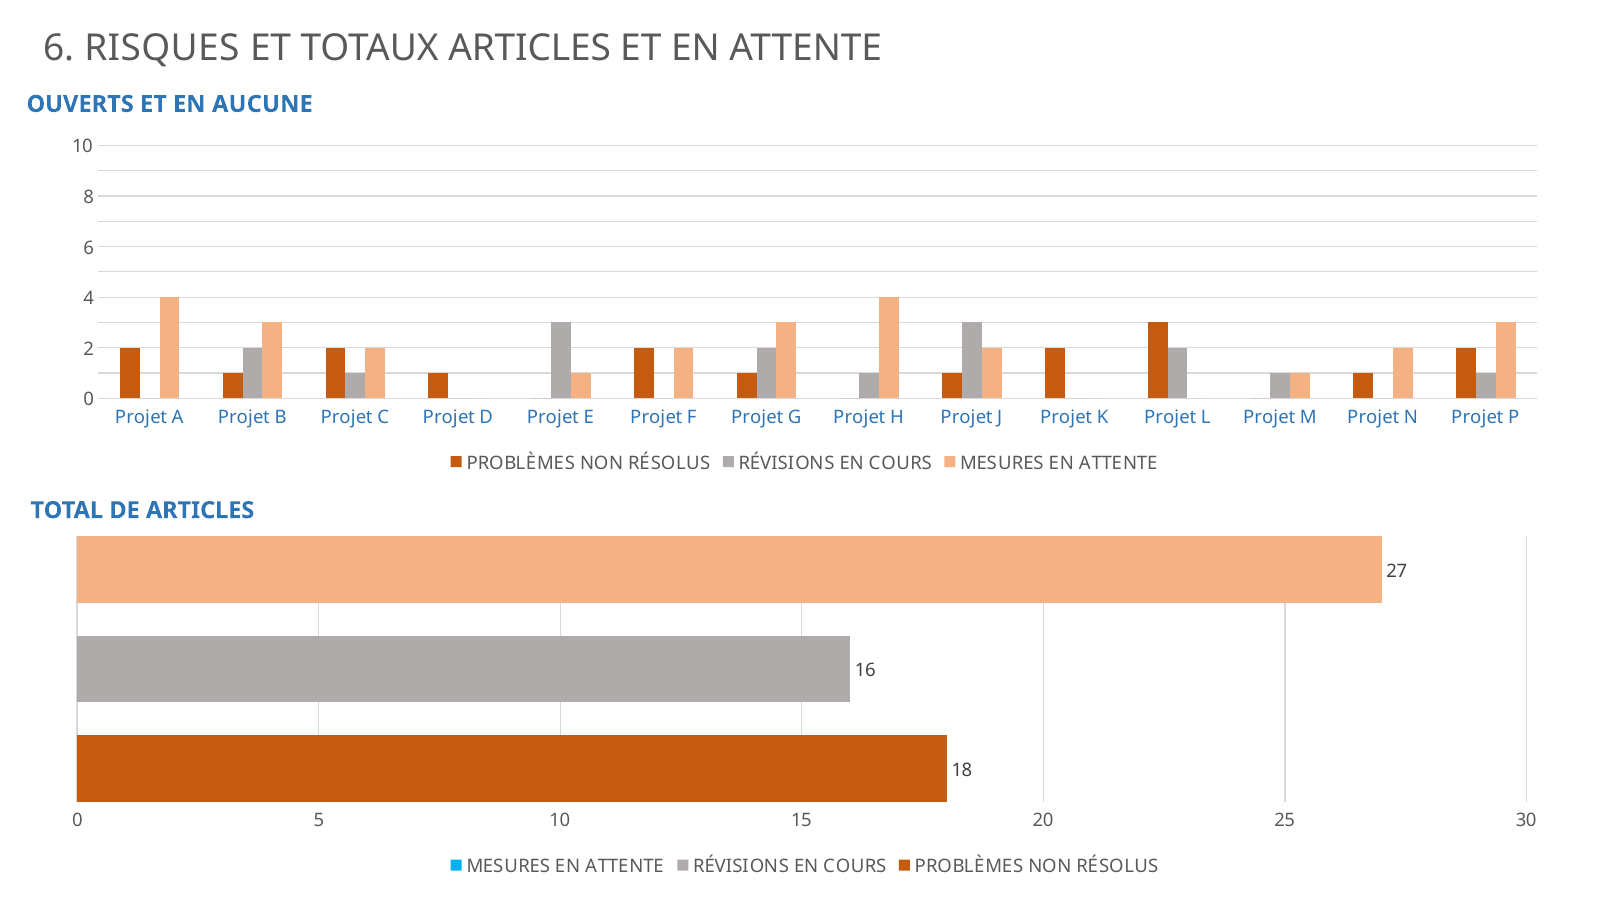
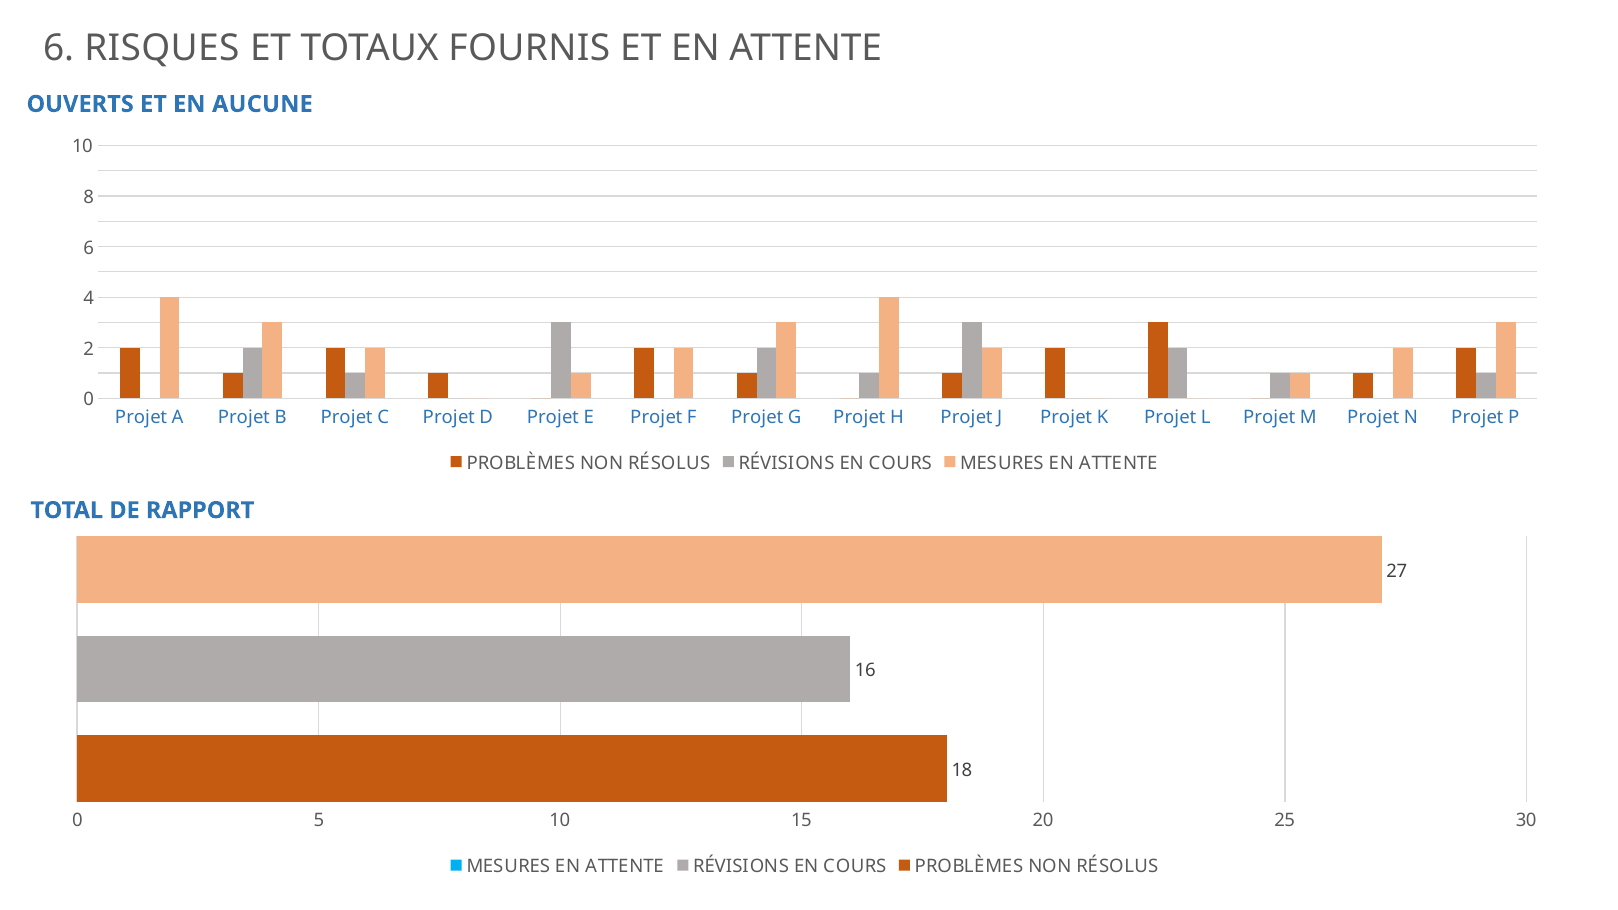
TOTAUX ARTICLES: ARTICLES -> FOURNIS
DE ARTICLES: ARTICLES -> RAPPORT
